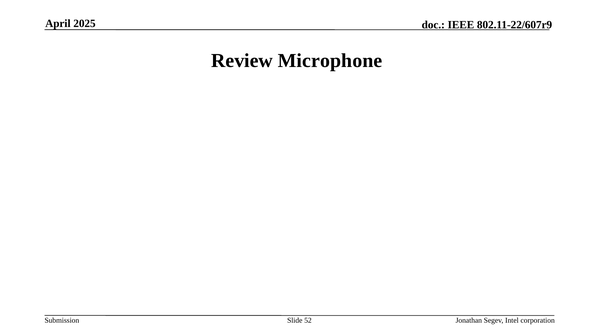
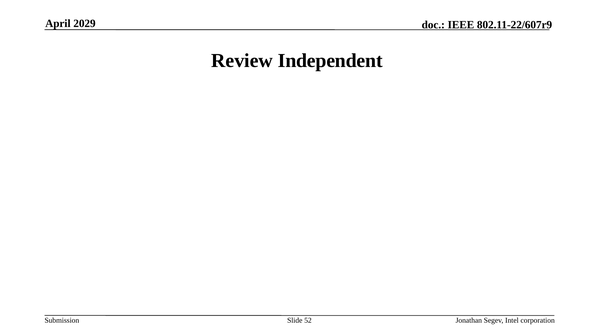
2025: 2025 -> 2029
Microphone: Microphone -> Independent
